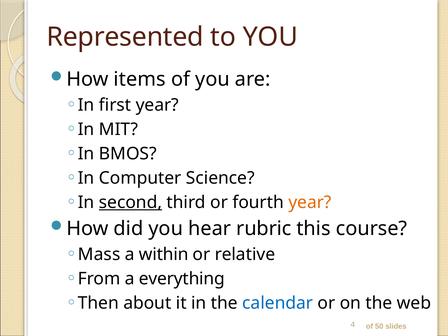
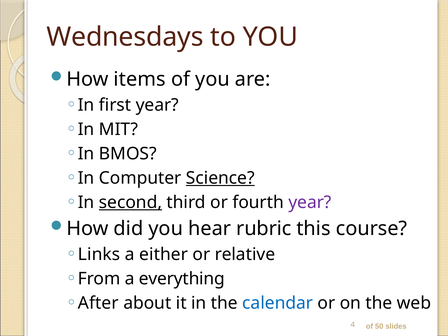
Represented: Represented -> Wednesdays
Science underline: none -> present
year at (310, 202) colour: orange -> purple
Mass: Mass -> Links
within: within -> either
Then: Then -> After
